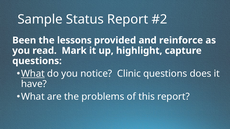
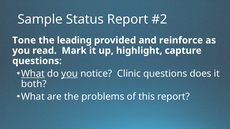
Been: Been -> Tone
lessons: lessons -> leading
you at (70, 74) underline: none -> present
have: have -> both
